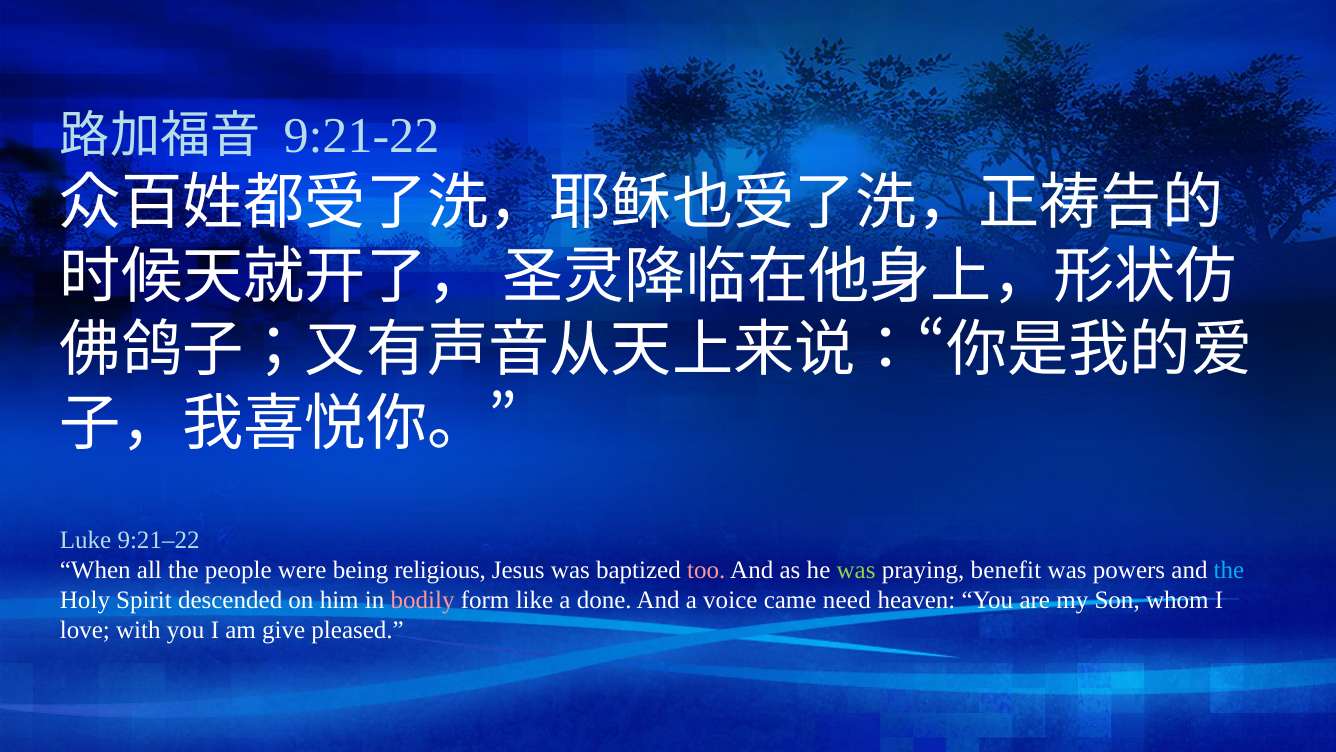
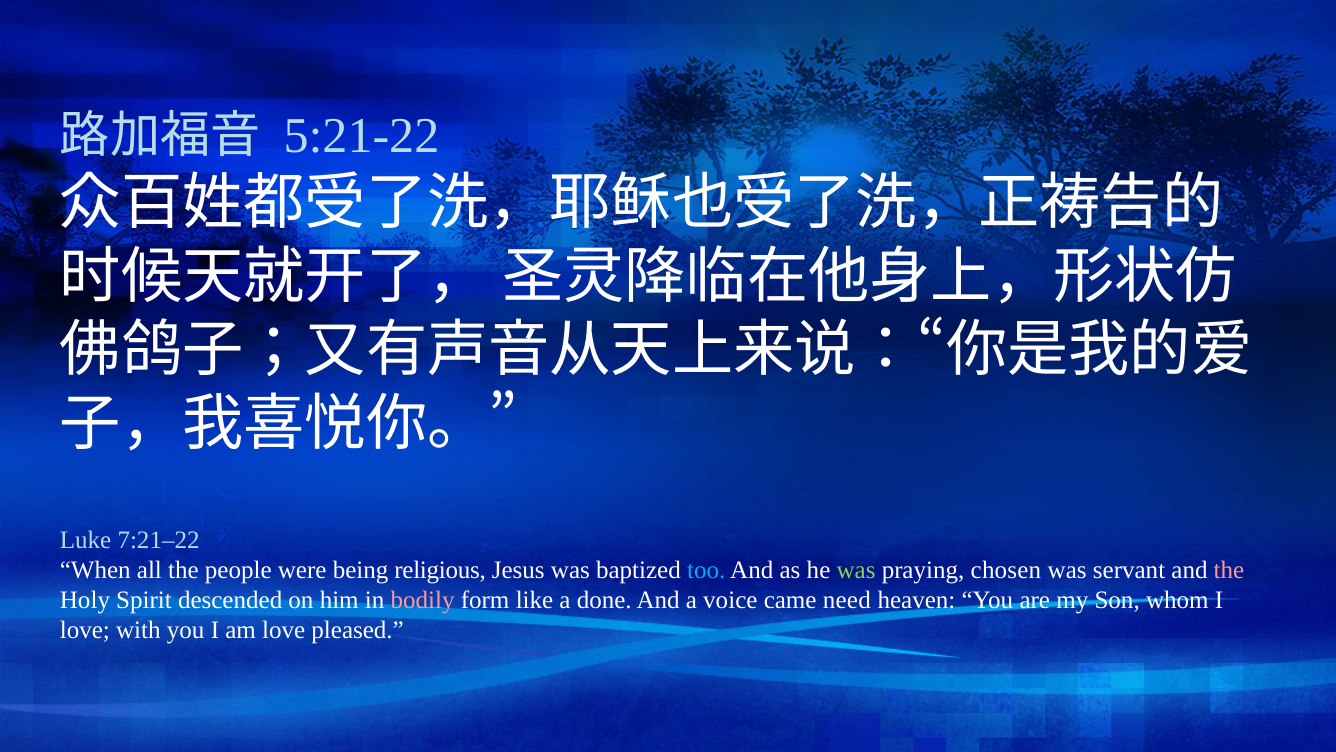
9:21-22: 9:21-22 -> 5:21-22
9:21–22: 9:21–22 -> 7:21–22
too colour: pink -> light blue
benefit: benefit -> chosen
powers: powers -> servant
the at (1229, 570) colour: light blue -> pink
am give: give -> love
